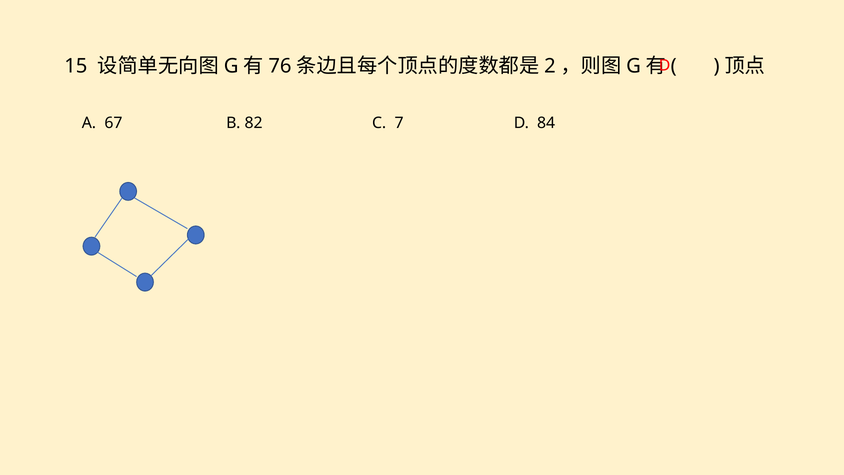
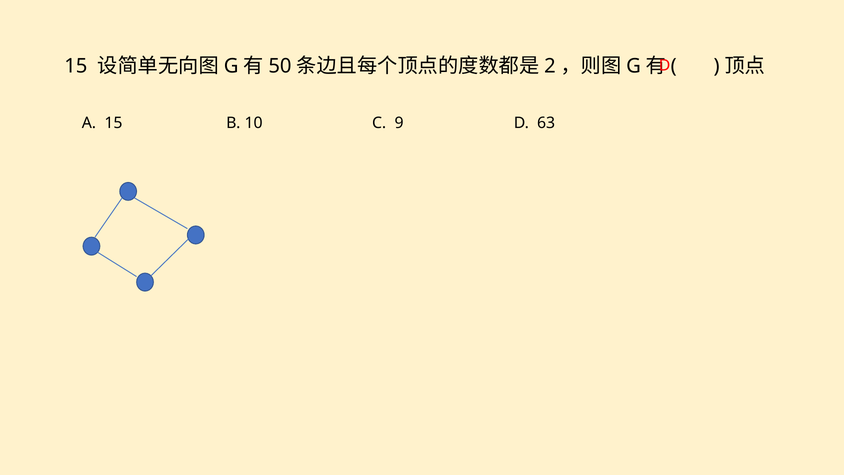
76: 76 -> 50
A 67: 67 -> 15
82: 82 -> 10
7: 7 -> 9
84: 84 -> 63
